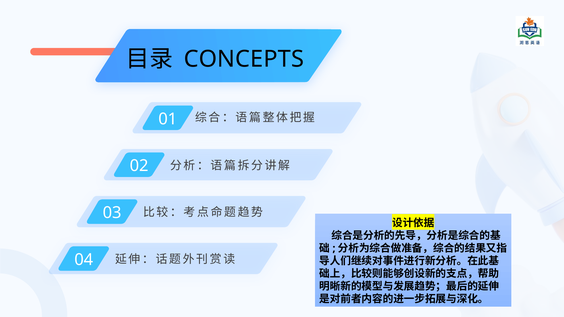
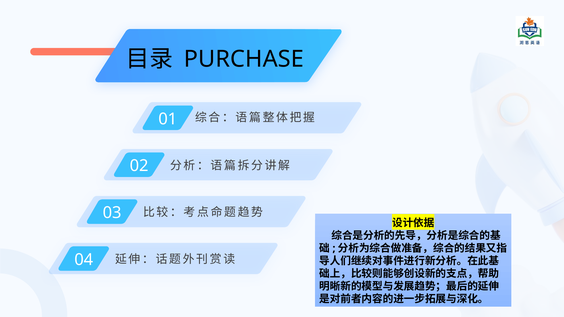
CONCEPTS: CONCEPTS -> PURCHASE
